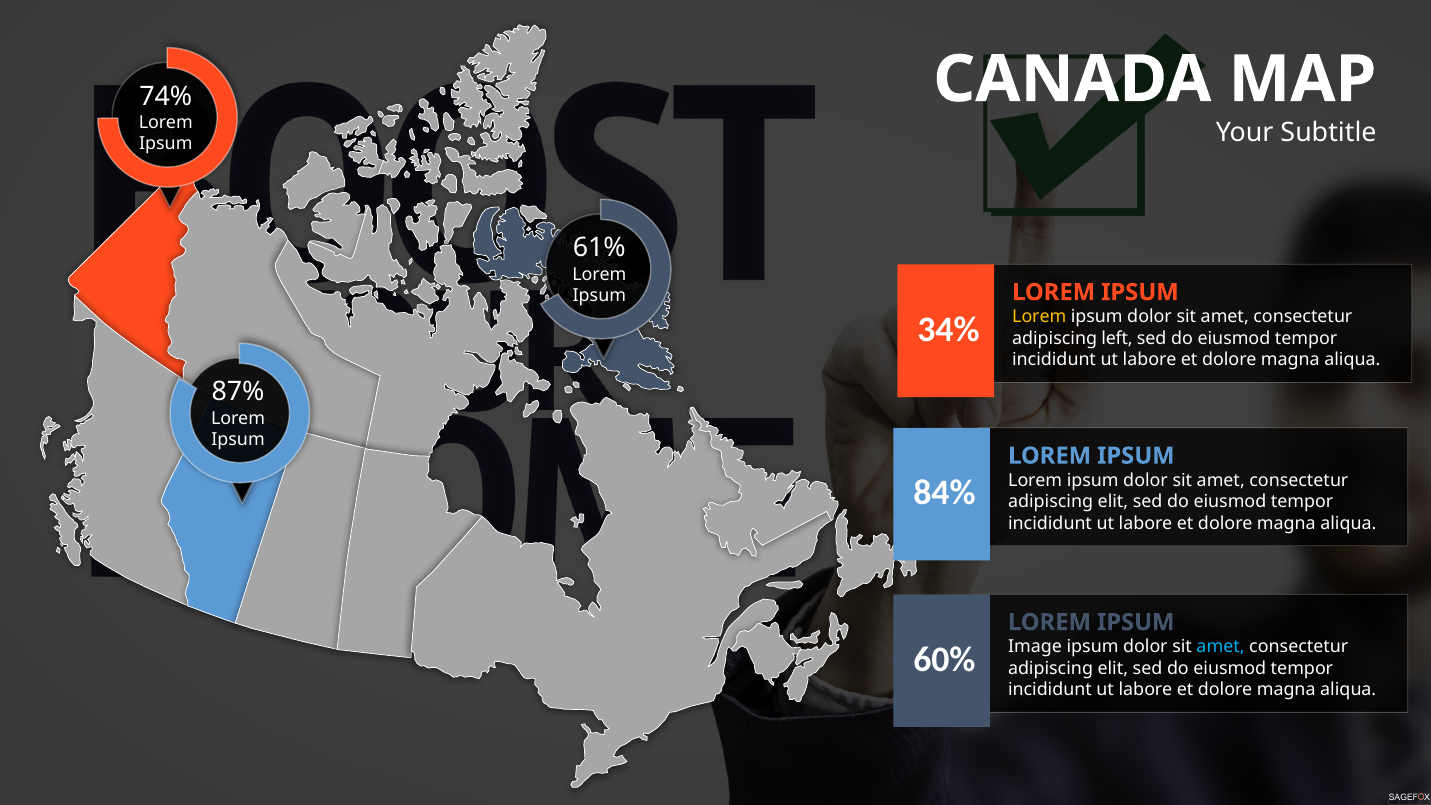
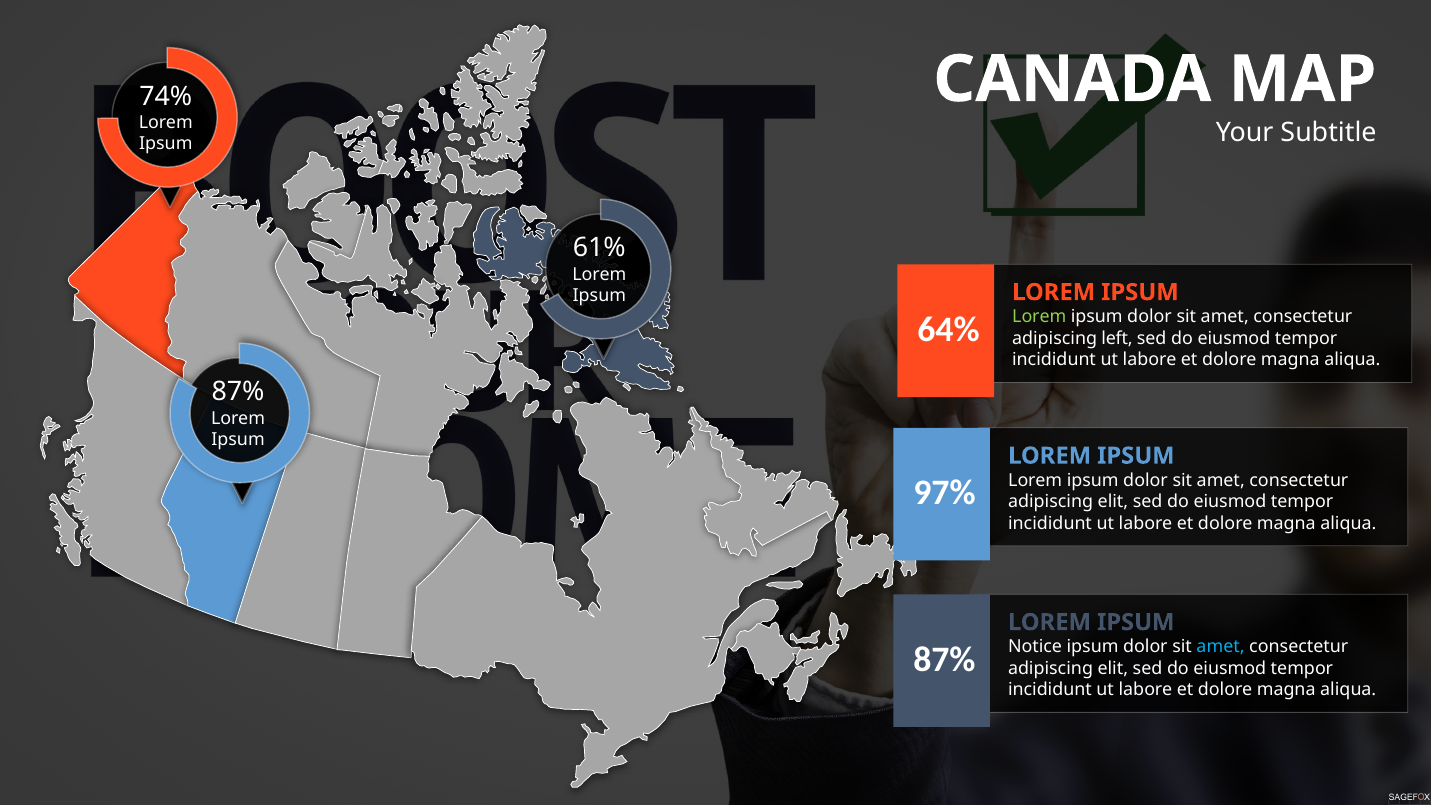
Lorem at (1039, 317) colour: yellow -> light green
34%: 34% -> 64%
84%: 84% -> 97%
Image: Image -> Notice
60% at (944, 659): 60% -> 87%
